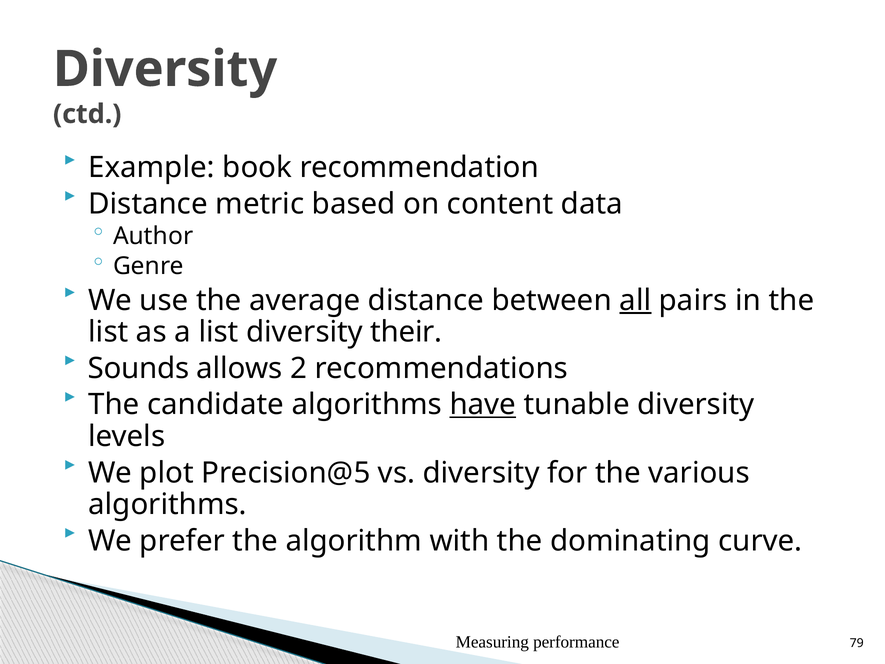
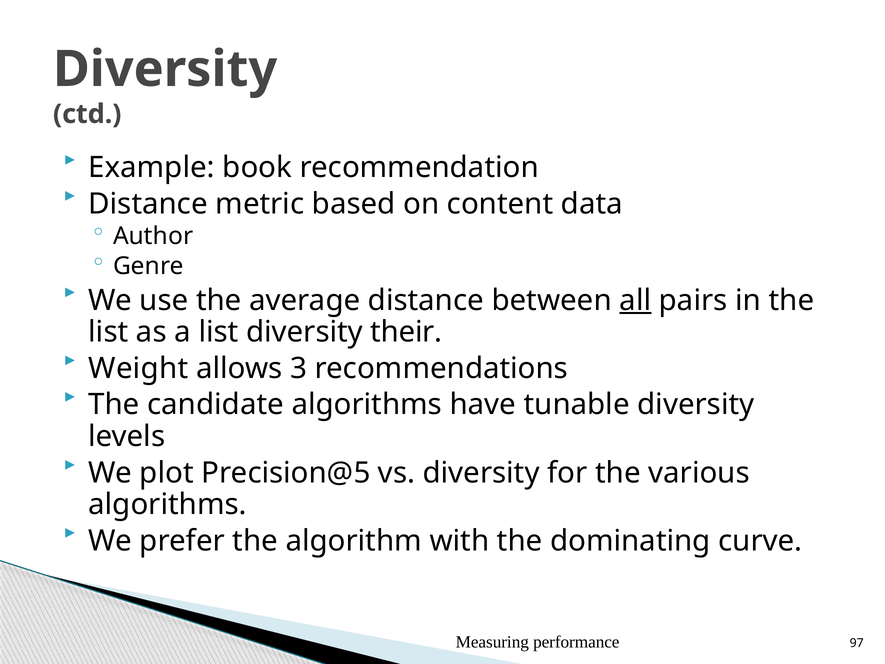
Sounds: Sounds -> Weight
2: 2 -> 3
have underline: present -> none
79: 79 -> 97
